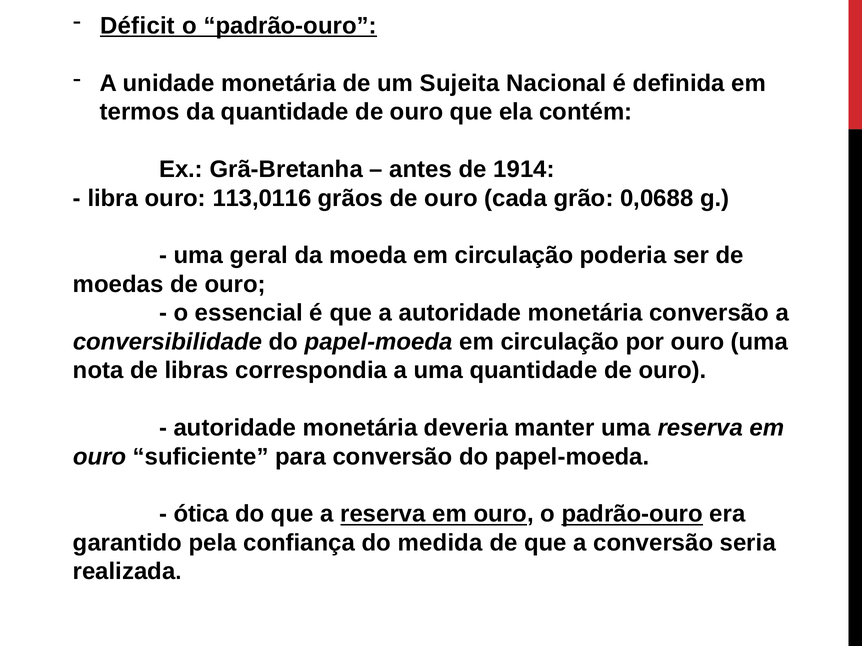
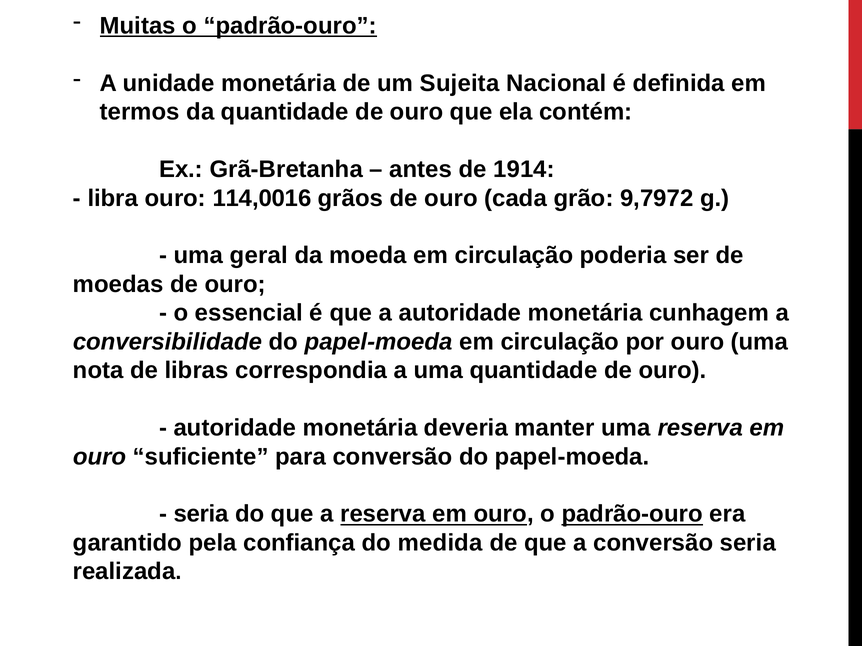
Déficit: Déficit -> Muitas
113,0116: 113,0116 -> 114,0016
0,0688: 0,0688 -> 9,7972
monetária conversão: conversão -> cunhagem
ótica at (201, 514): ótica -> seria
